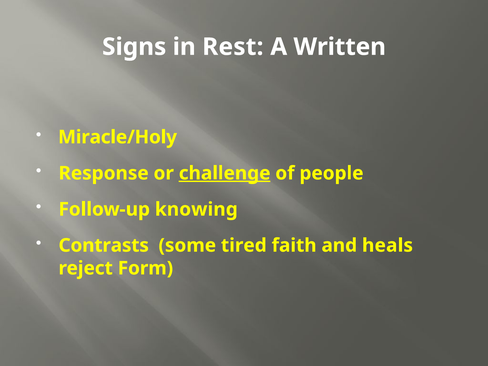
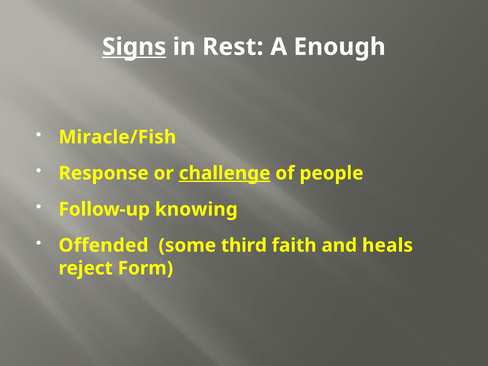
Signs underline: none -> present
Written: Written -> Enough
Miracle/Holy: Miracle/Holy -> Miracle/Fish
Contrasts: Contrasts -> Offended
tired: tired -> third
